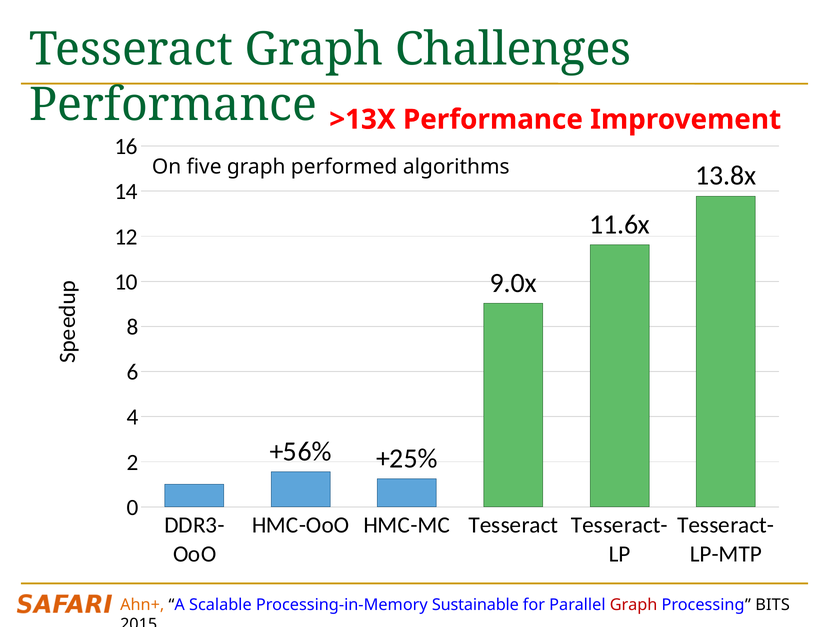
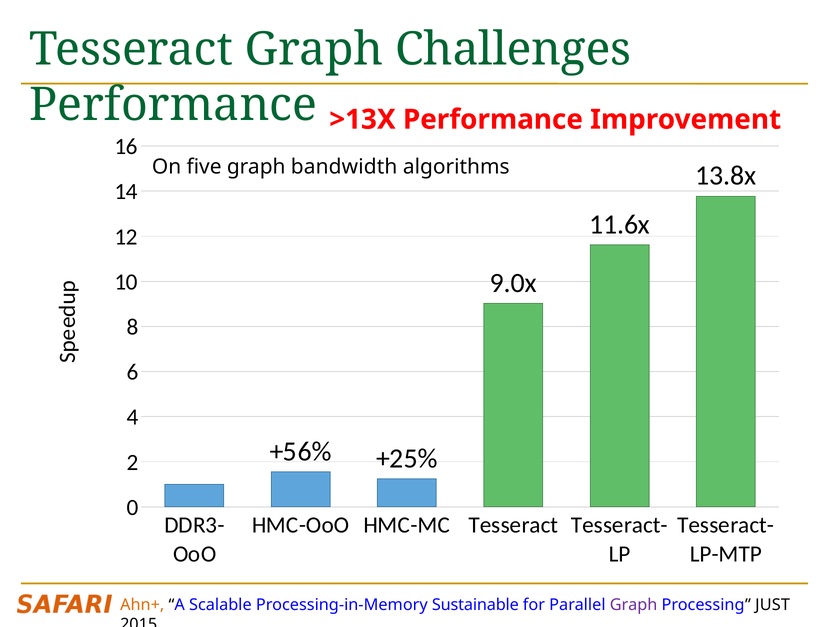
performed: performed -> bandwidth
Graph at (634, 605) colour: red -> purple
BITS: BITS -> JUST
